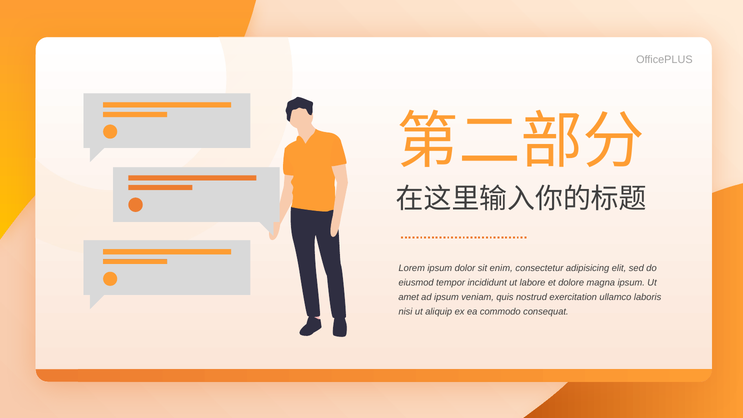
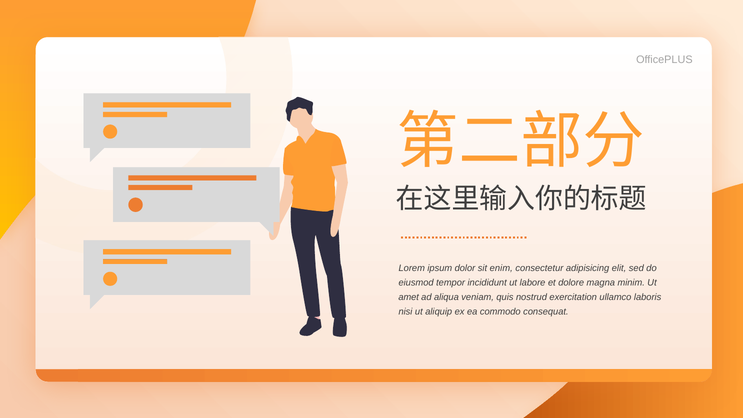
magna ipsum: ipsum -> minim
ad ipsum: ipsum -> aliqua
